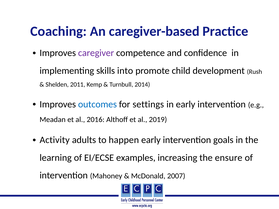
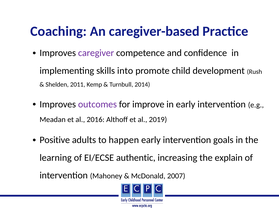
outcomes colour: blue -> purple
settings: settings -> improve
Activity: Activity -> Positive
examples: examples -> authentic
ensure: ensure -> explain
